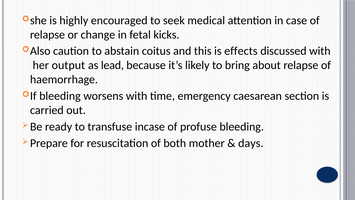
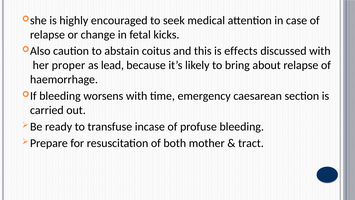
output: output -> proper
days: days -> tract
